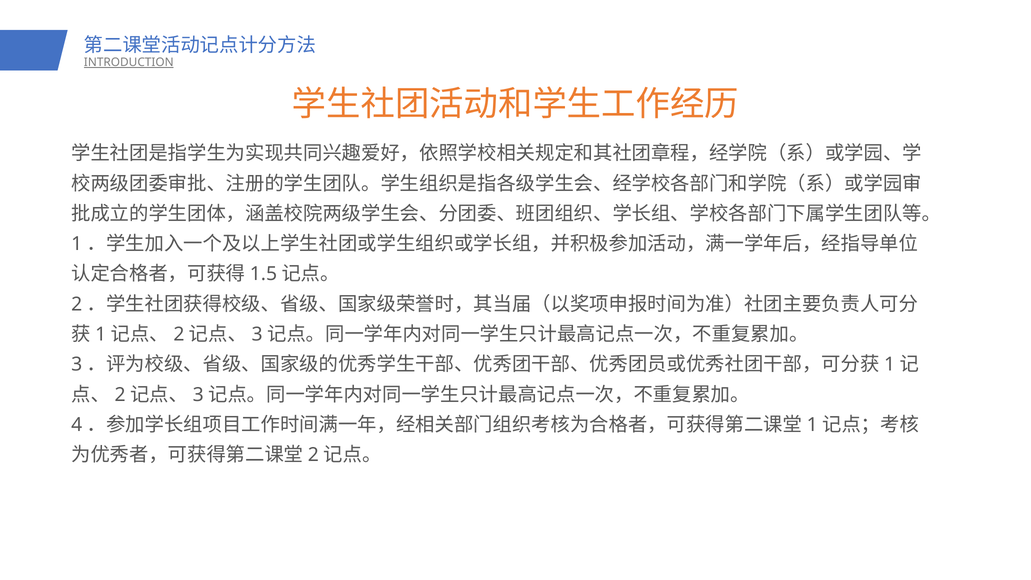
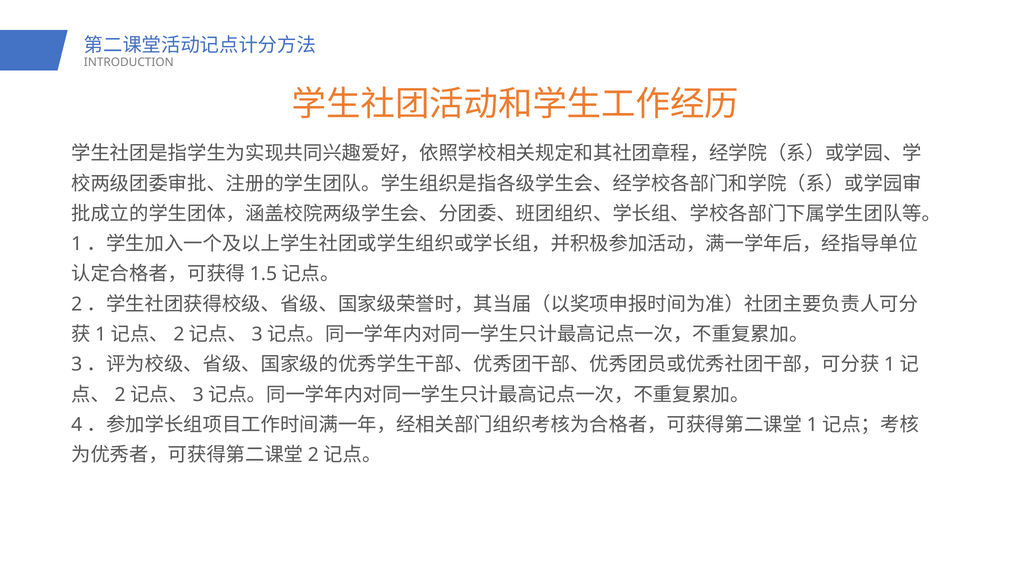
INTRODUCTION underline: present -> none
